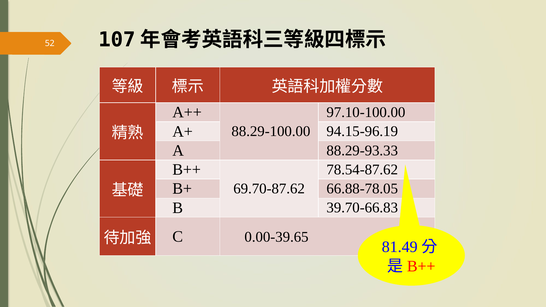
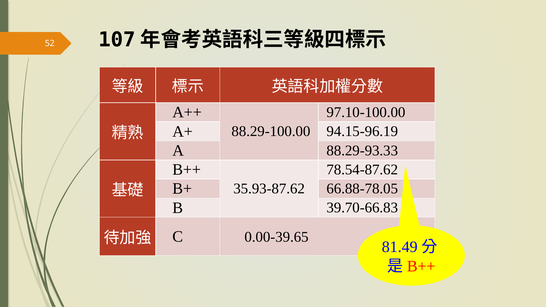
69.70-87.62: 69.70-87.62 -> 35.93-87.62
